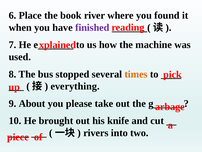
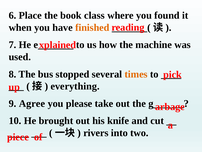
river: river -> class
finished colour: purple -> orange
About: About -> Agree
